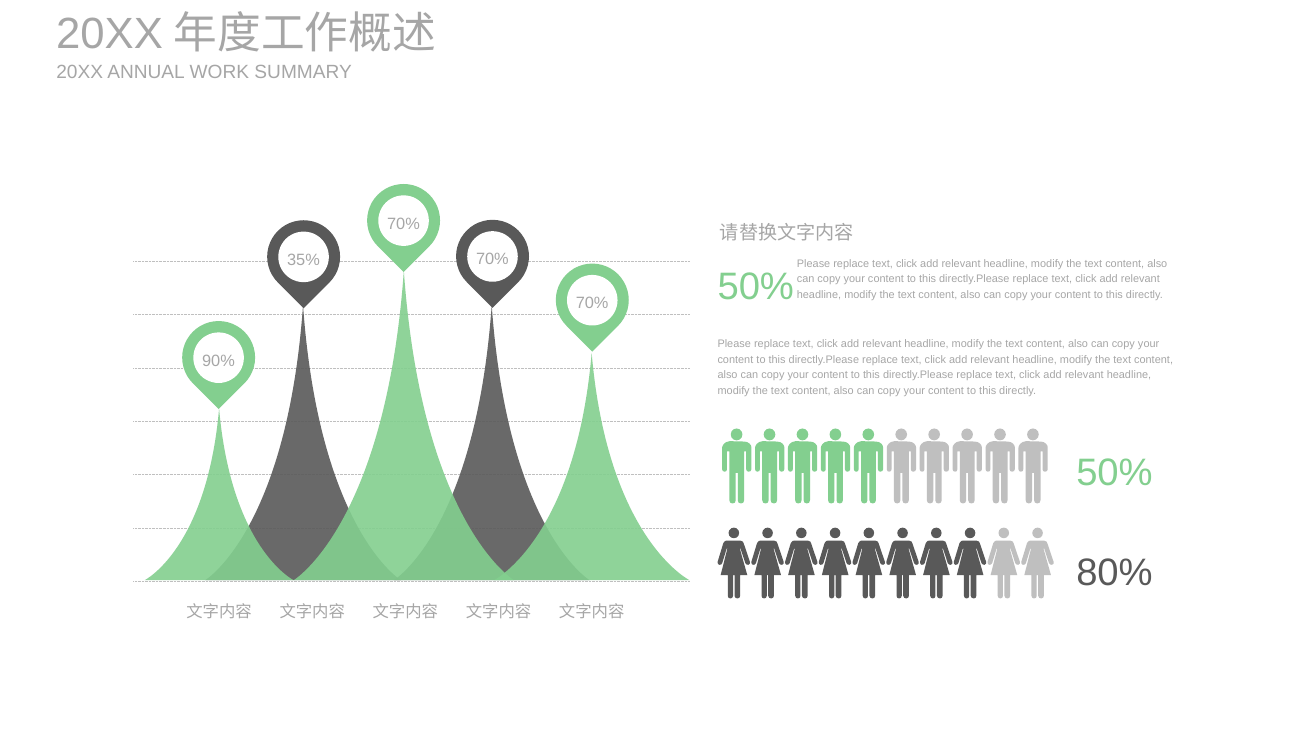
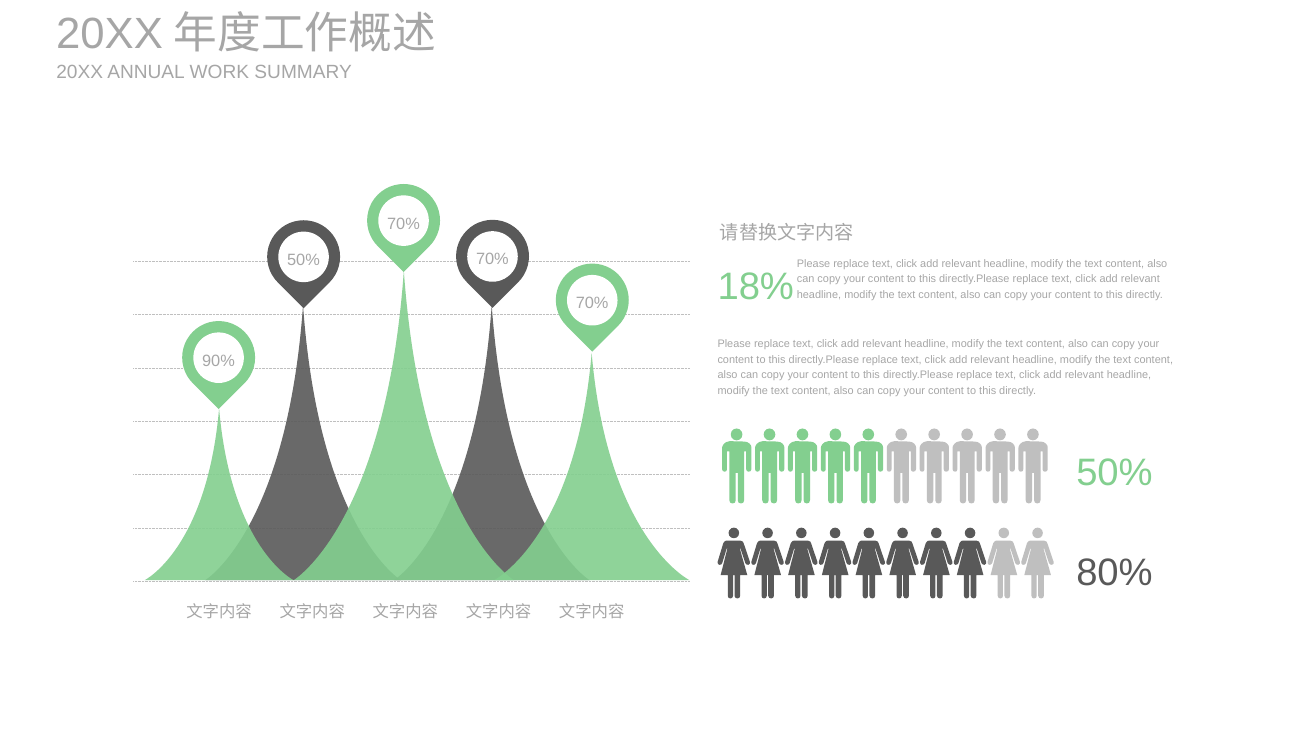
35% at (304, 260): 35% -> 50%
50% at (756, 287): 50% -> 18%
